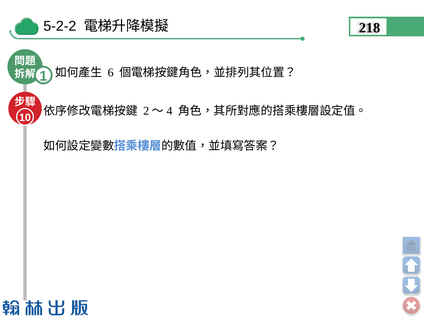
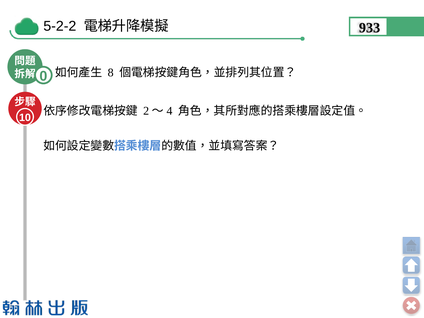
218: 218 -> 933
6: 6 -> 8
1: 1 -> 0
